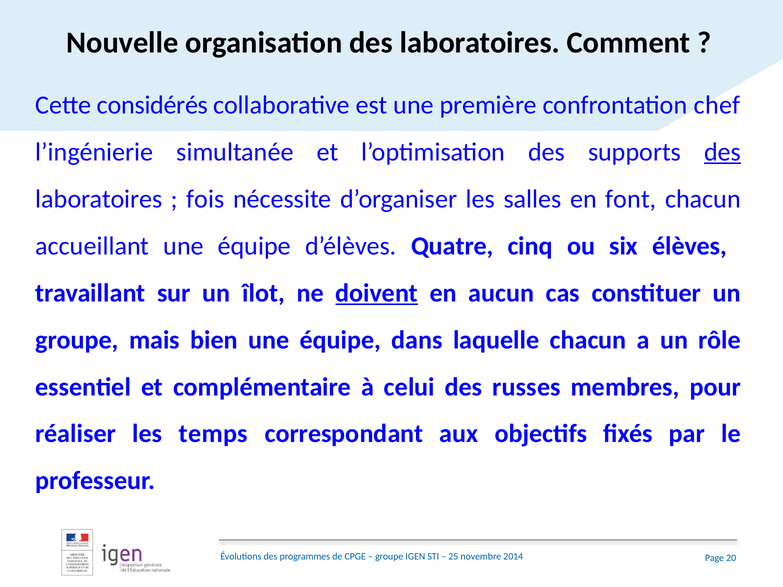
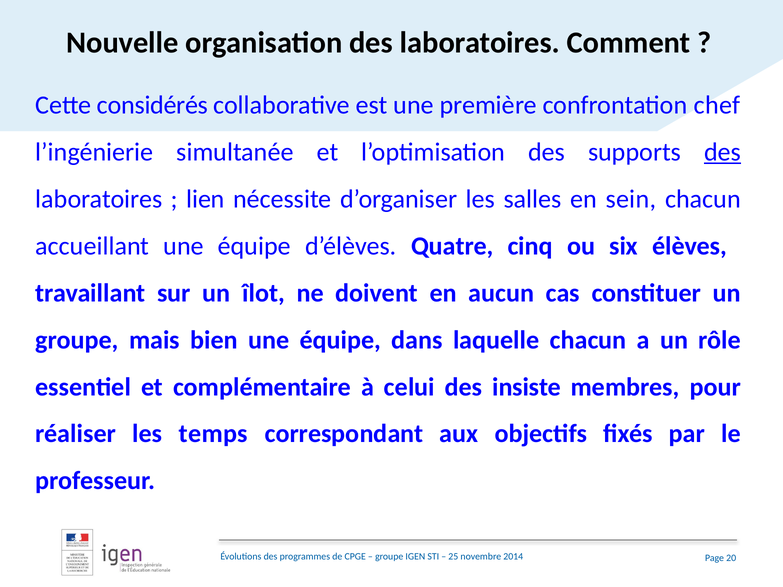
fois: fois -> lien
font: font -> sein
doivent underline: present -> none
russes: russes -> insiste
